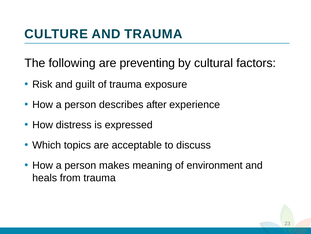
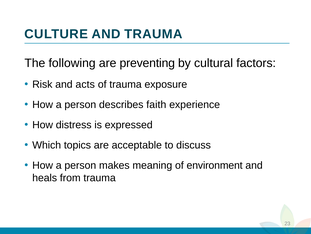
guilt: guilt -> acts
after: after -> faith
